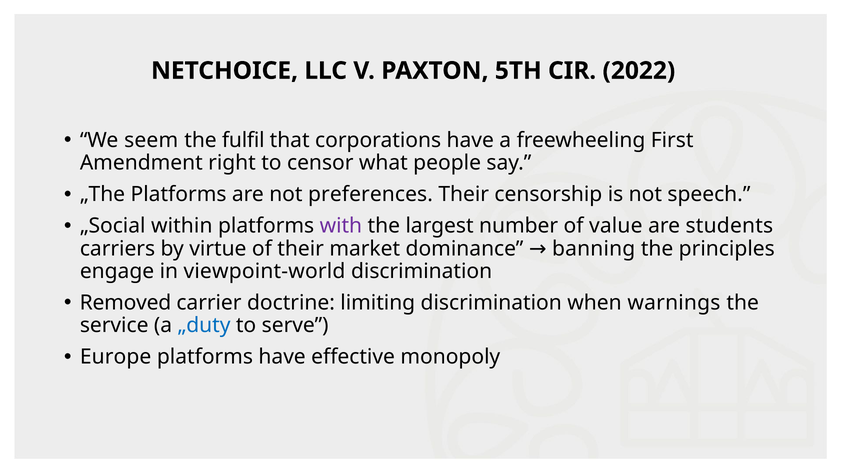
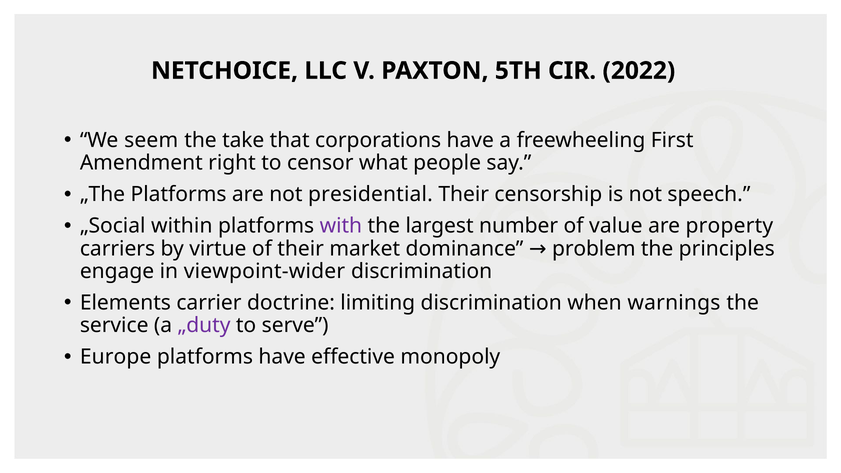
fulfil: fulfil -> take
preferences: preferences -> presidential
students: students -> property
banning: banning -> problem
viewpoint-world: viewpoint-world -> viewpoint-wider
Removed: Removed -> Elements
„duty colour: blue -> purple
